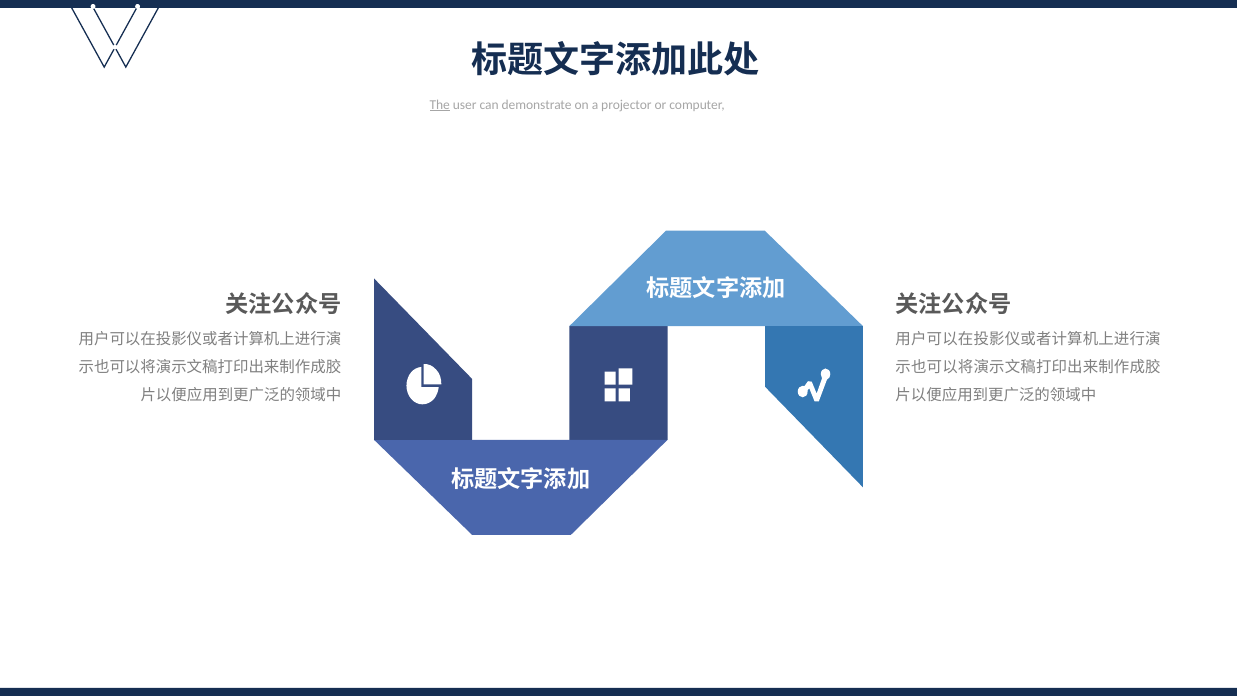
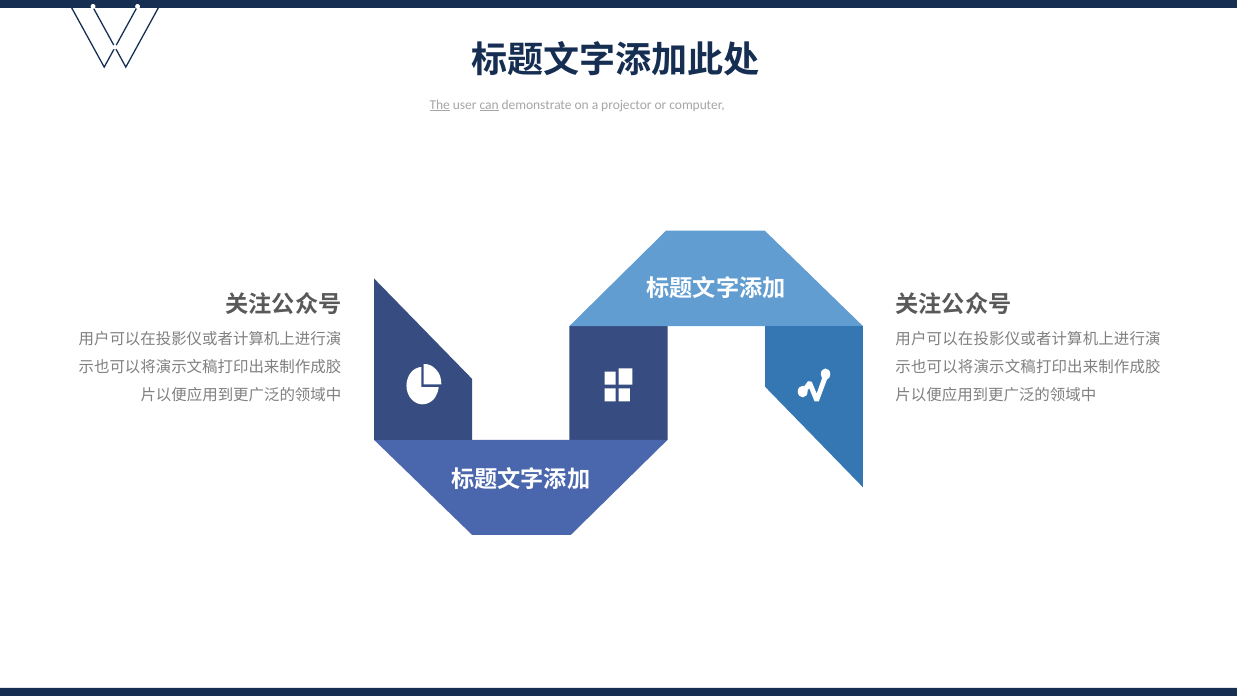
can underline: none -> present
